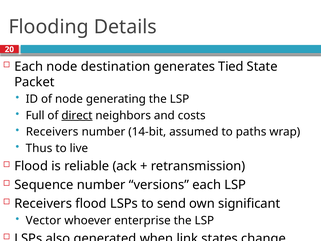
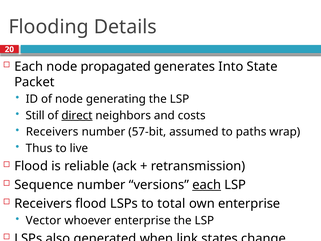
destination: destination -> propagated
Tied: Tied -> Into
Full: Full -> Still
14-bit: 14-bit -> 57-bit
each at (207, 185) underline: none -> present
send: send -> total
own significant: significant -> enterprise
